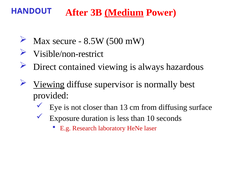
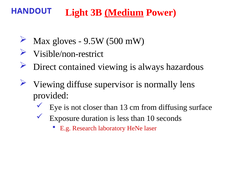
After: After -> Light
secure: secure -> gloves
8.5W: 8.5W -> 9.5W
Viewing at (49, 85) underline: present -> none
best: best -> lens
